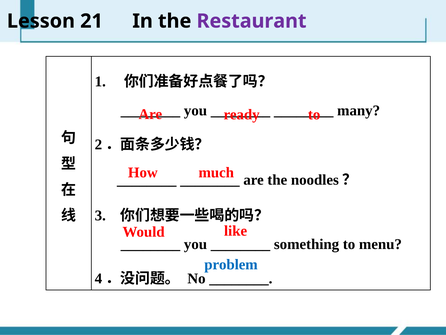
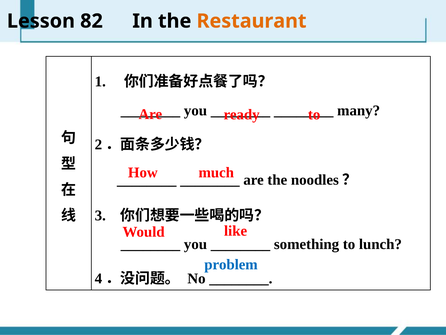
21: 21 -> 82
Restaurant colour: purple -> orange
menu: menu -> lunch
